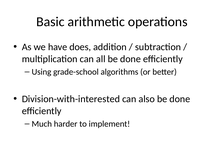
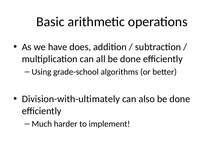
Division-with-interested: Division-with-interested -> Division-with-ultimately
